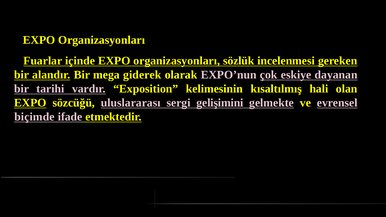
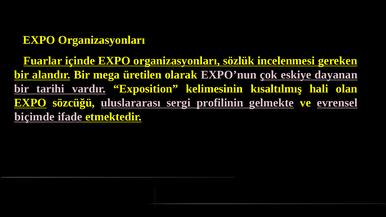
giderek: giderek -> üretilen
gelişimini: gelişimini -> profilinin
